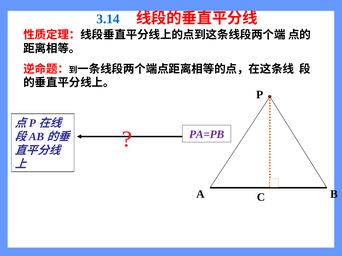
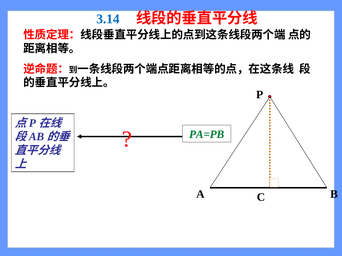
PA=PB colour: purple -> green
